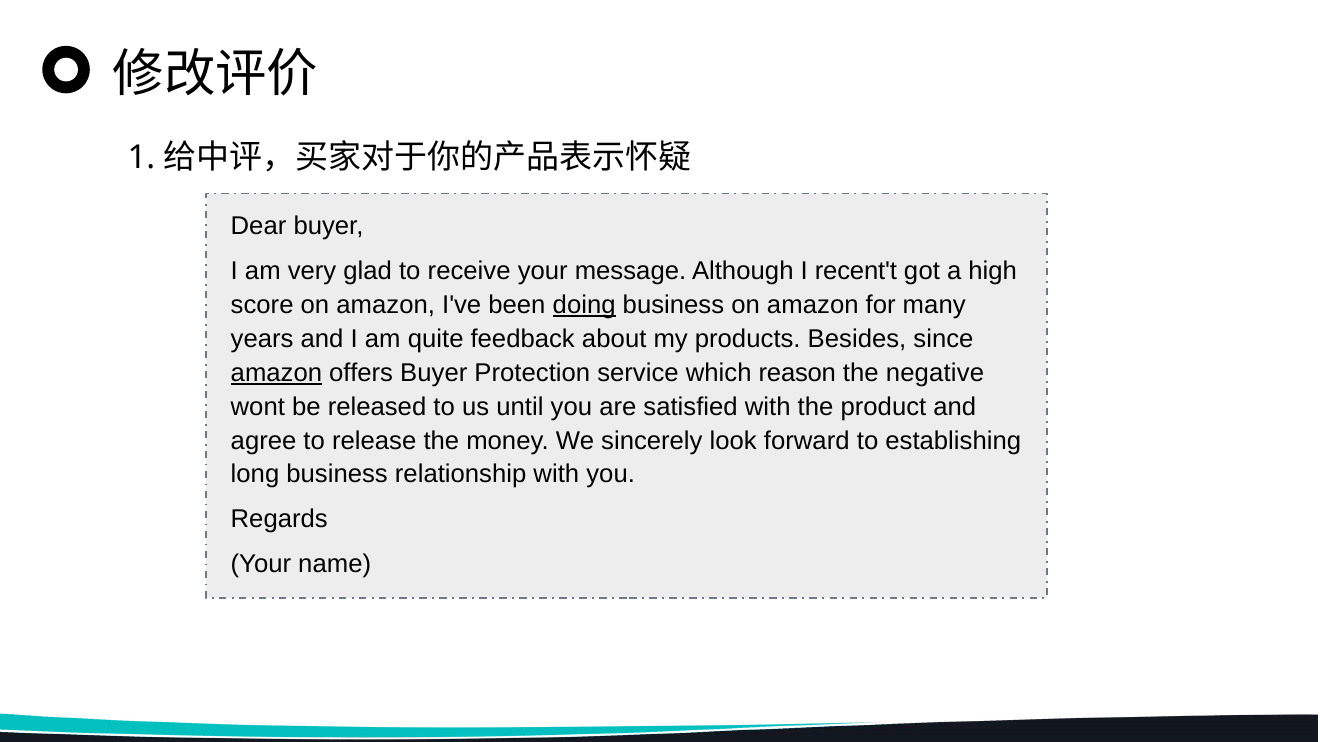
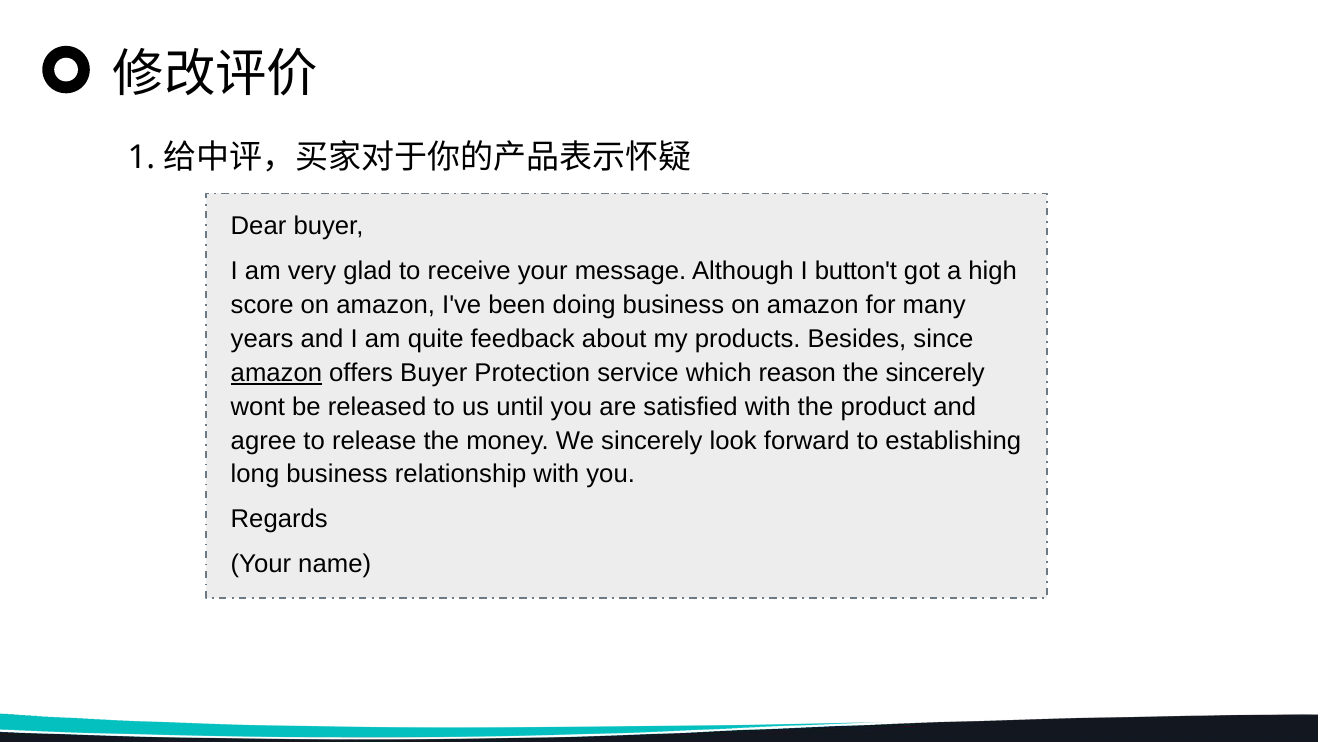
recent't: recent't -> button't
doing underline: present -> none
the negative: negative -> sincerely
